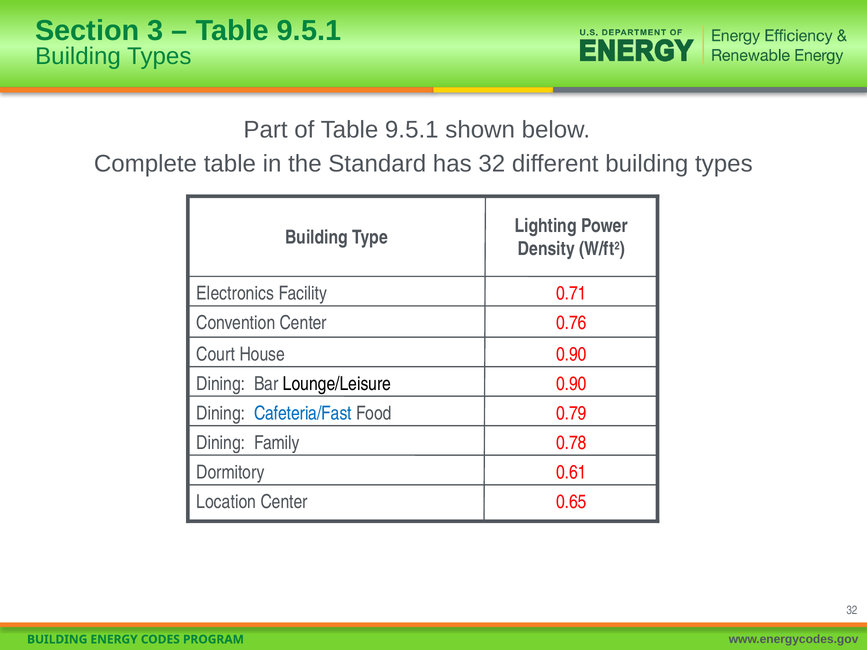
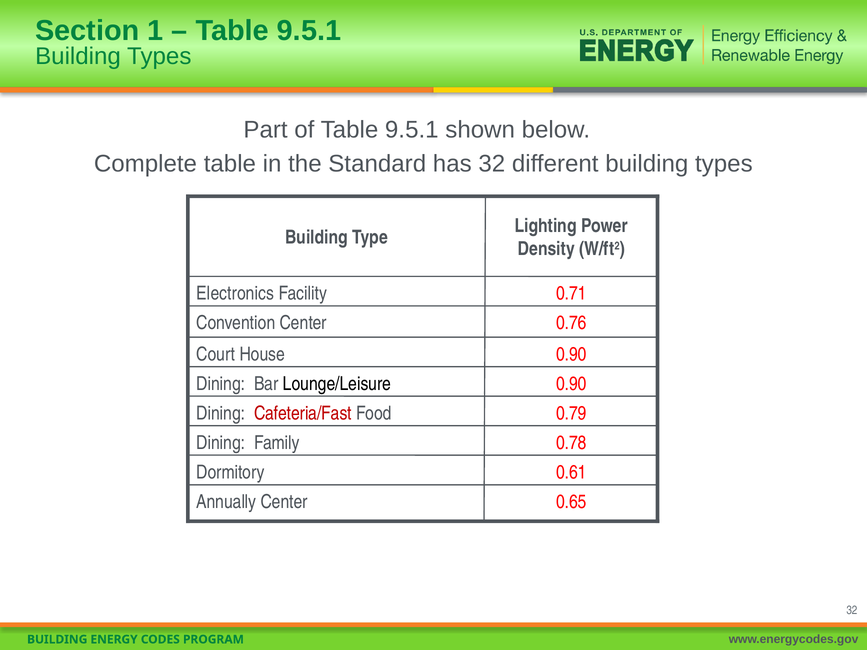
3: 3 -> 1
Cafeteria/Fast colour: blue -> red
Location: Location -> Annually
